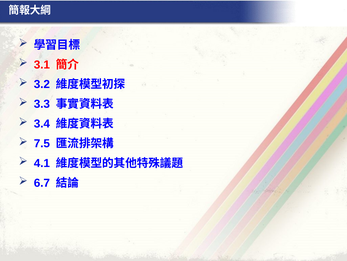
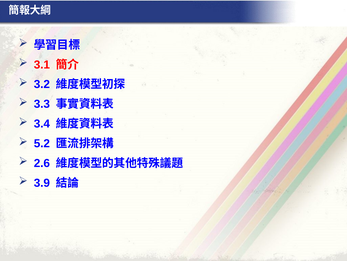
7.5: 7.5 -> 5.2
4.1: 4.1 -> 2.6
6.7: 6.7 -> 3.9
